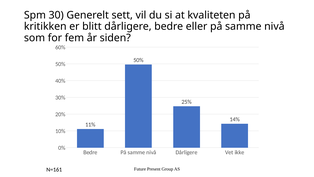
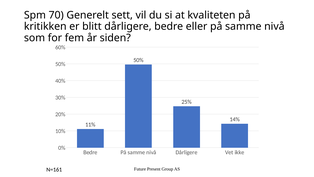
30: 30 -> 70
